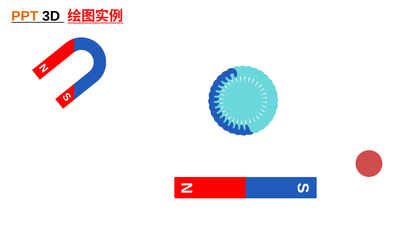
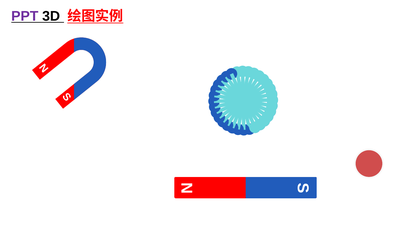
PPT colour: orange -> purple
